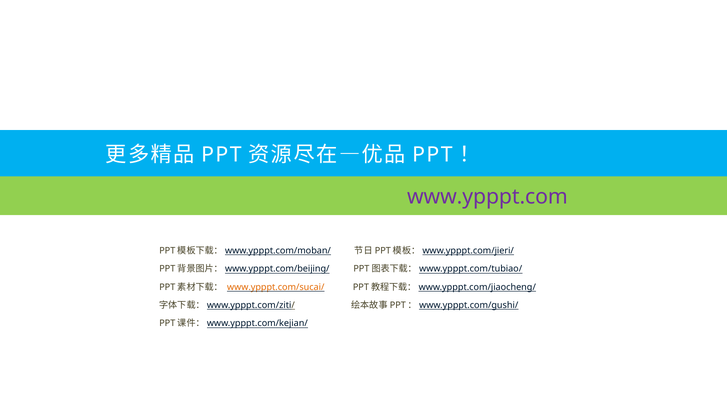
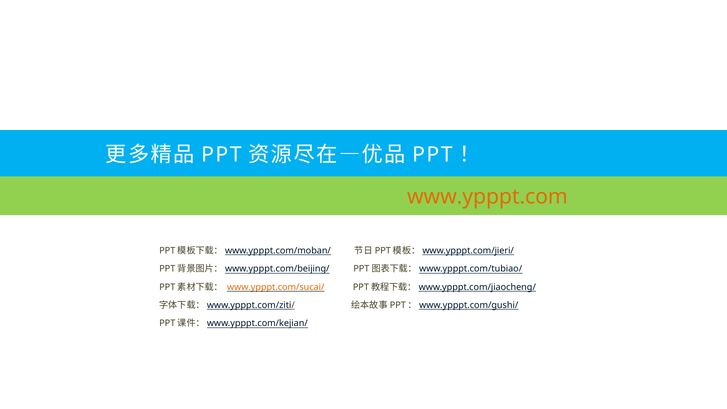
www.ypppt.com colour: purple -> orange
